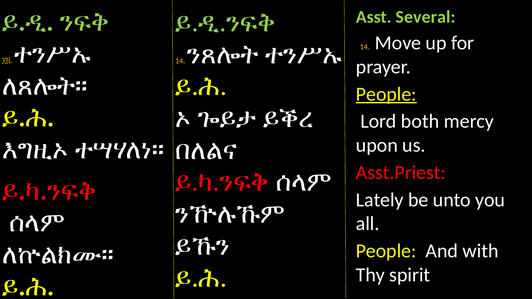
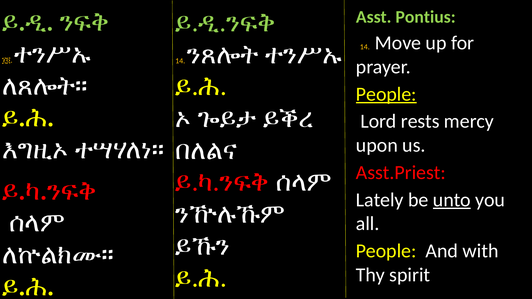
Several: Several -> Pontius
both: both -> rests
unto underline: none -> present
